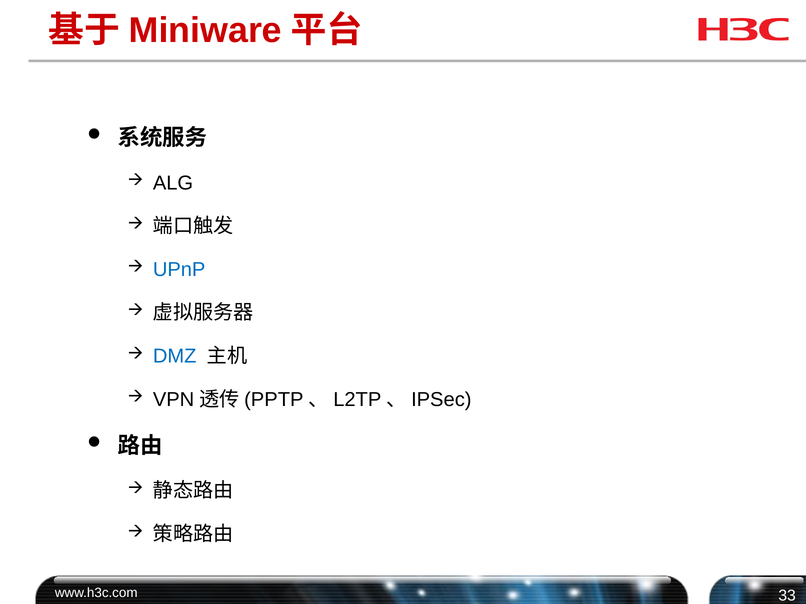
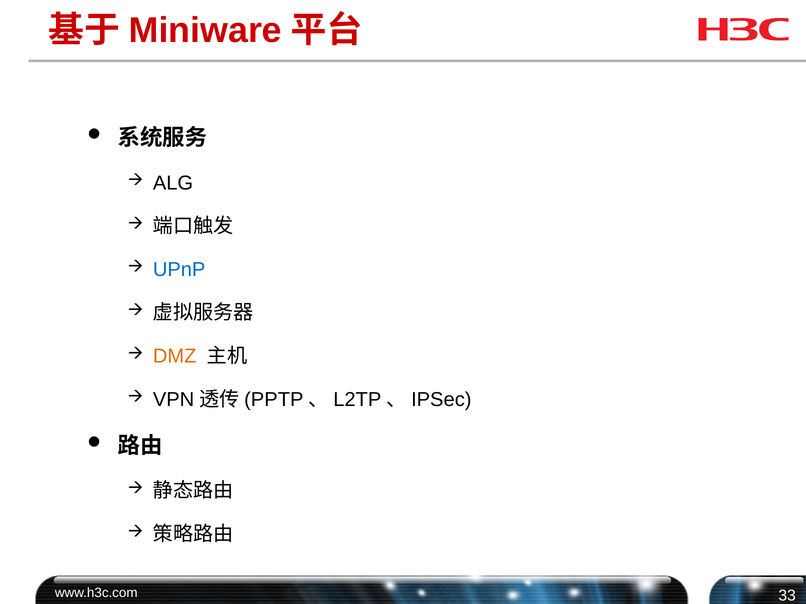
DMZ colour: blue -> orange
